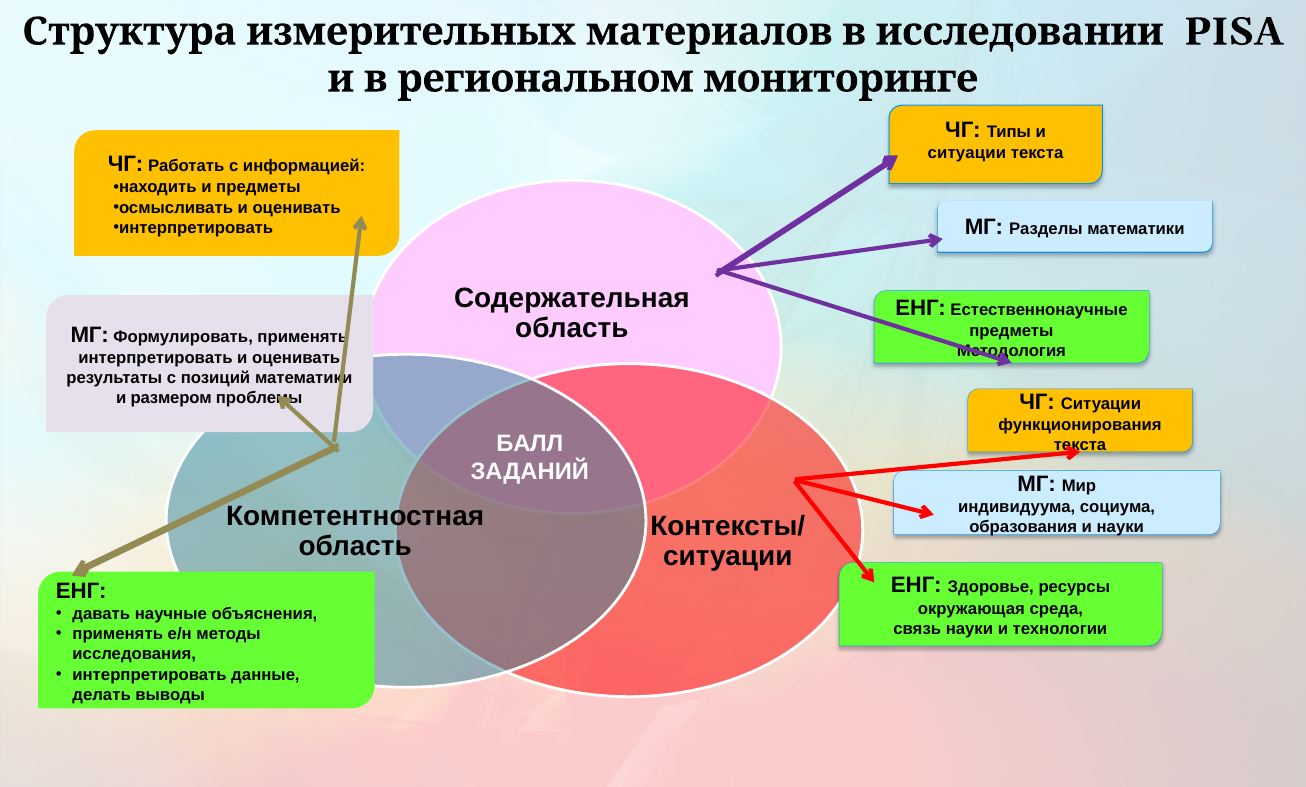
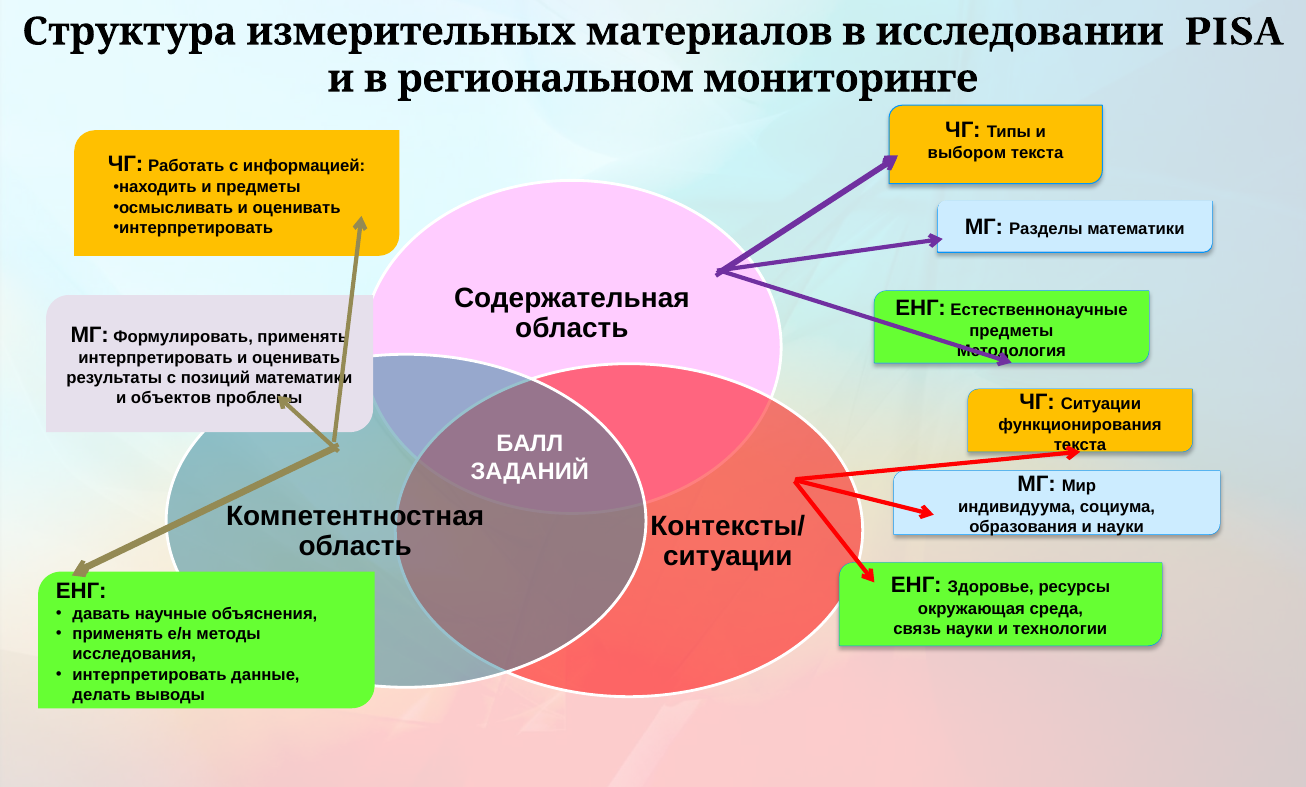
ситуации at (967, 153): ситуации -> выбором
размером: размером -> объектов
